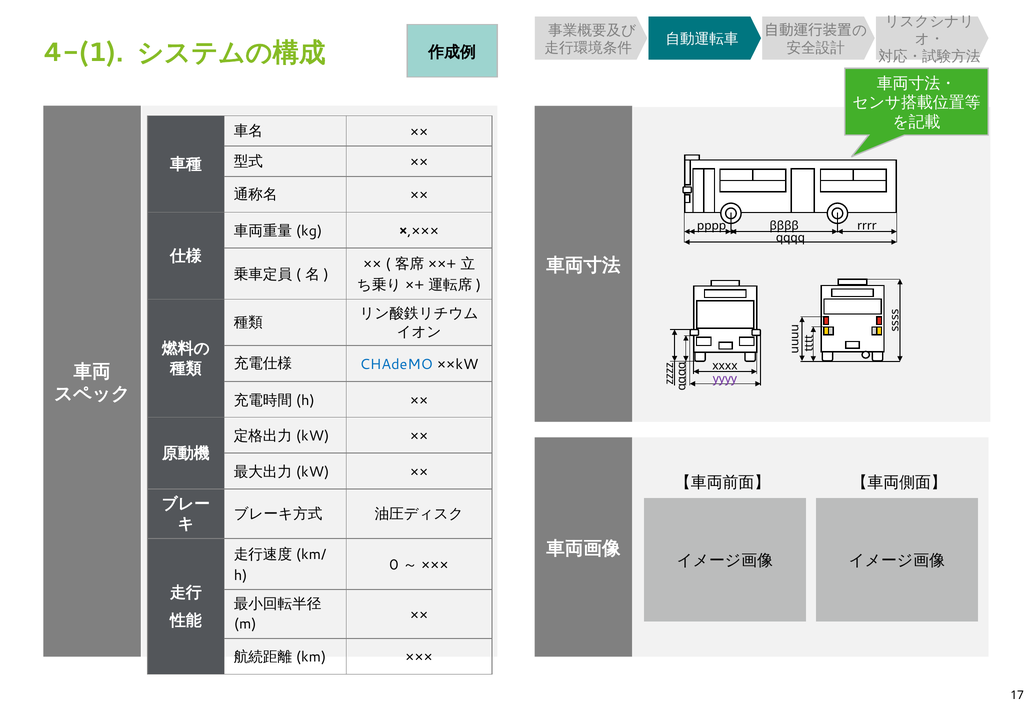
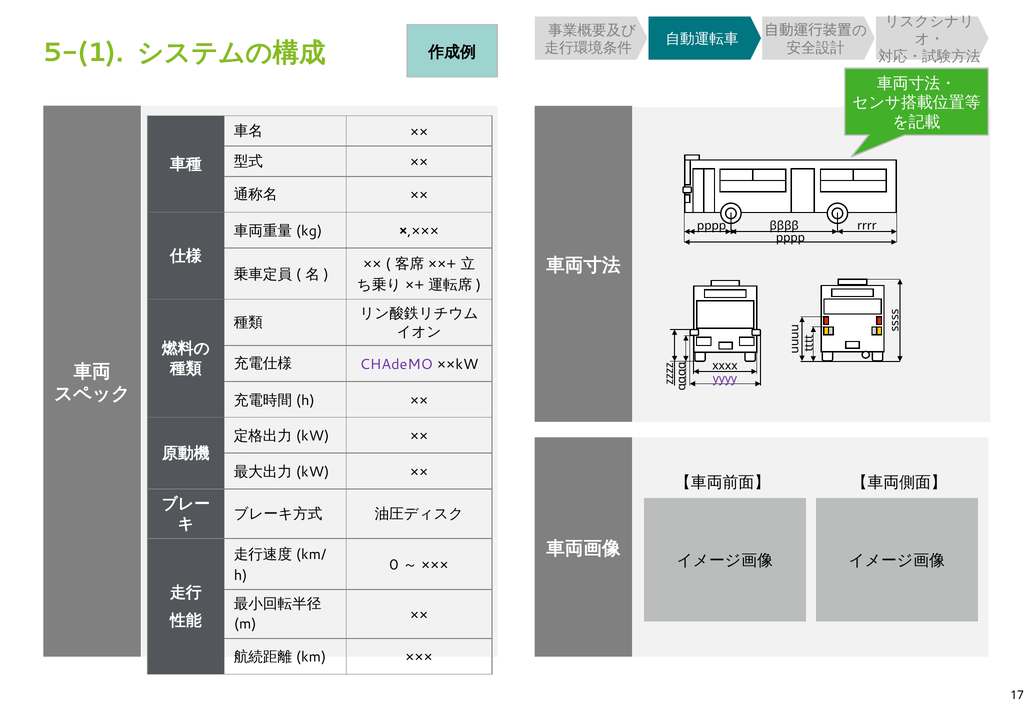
4-(1: 4-(1 -> 5-(1
qqqq at (790, 238): qqqq -> pppp
CHAdeMO colour: blue -> purple
